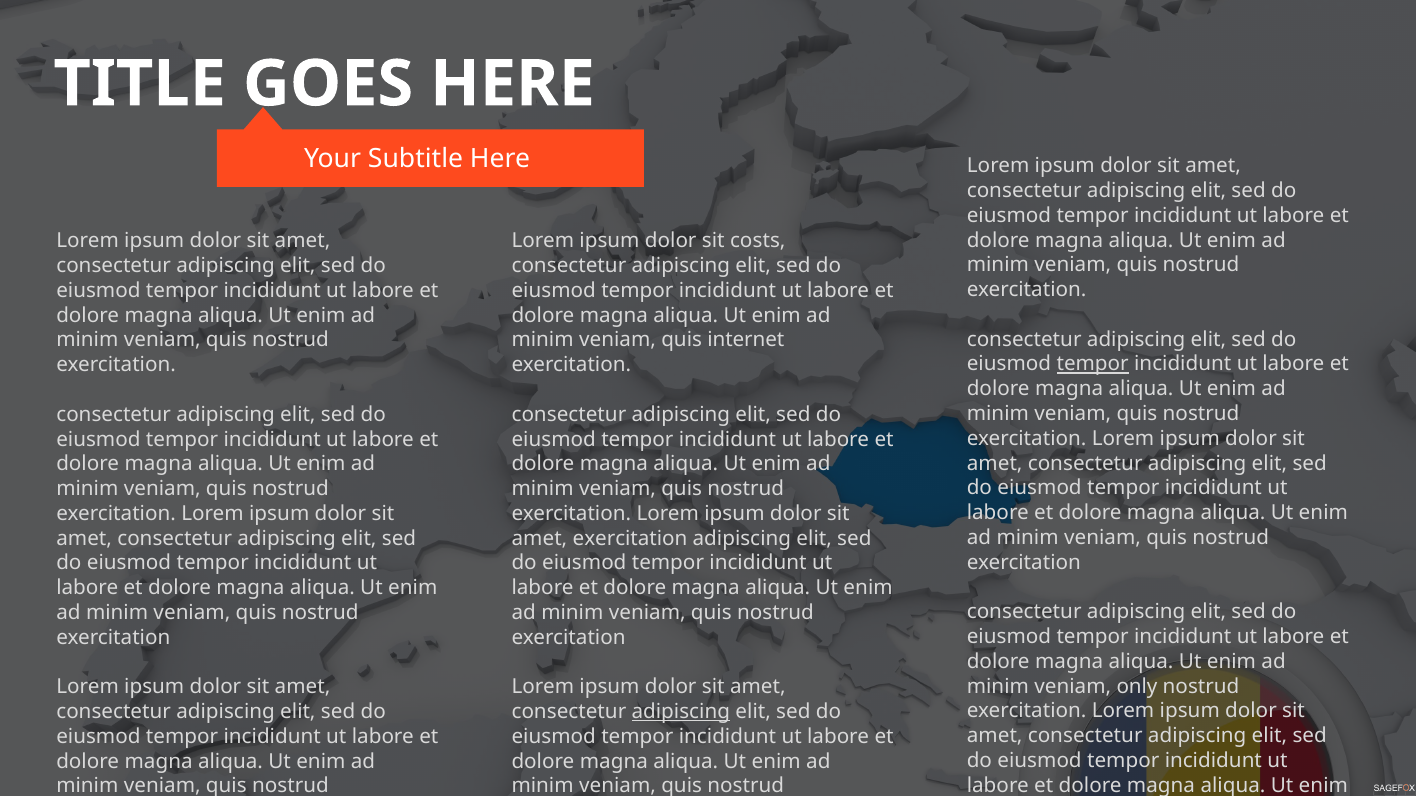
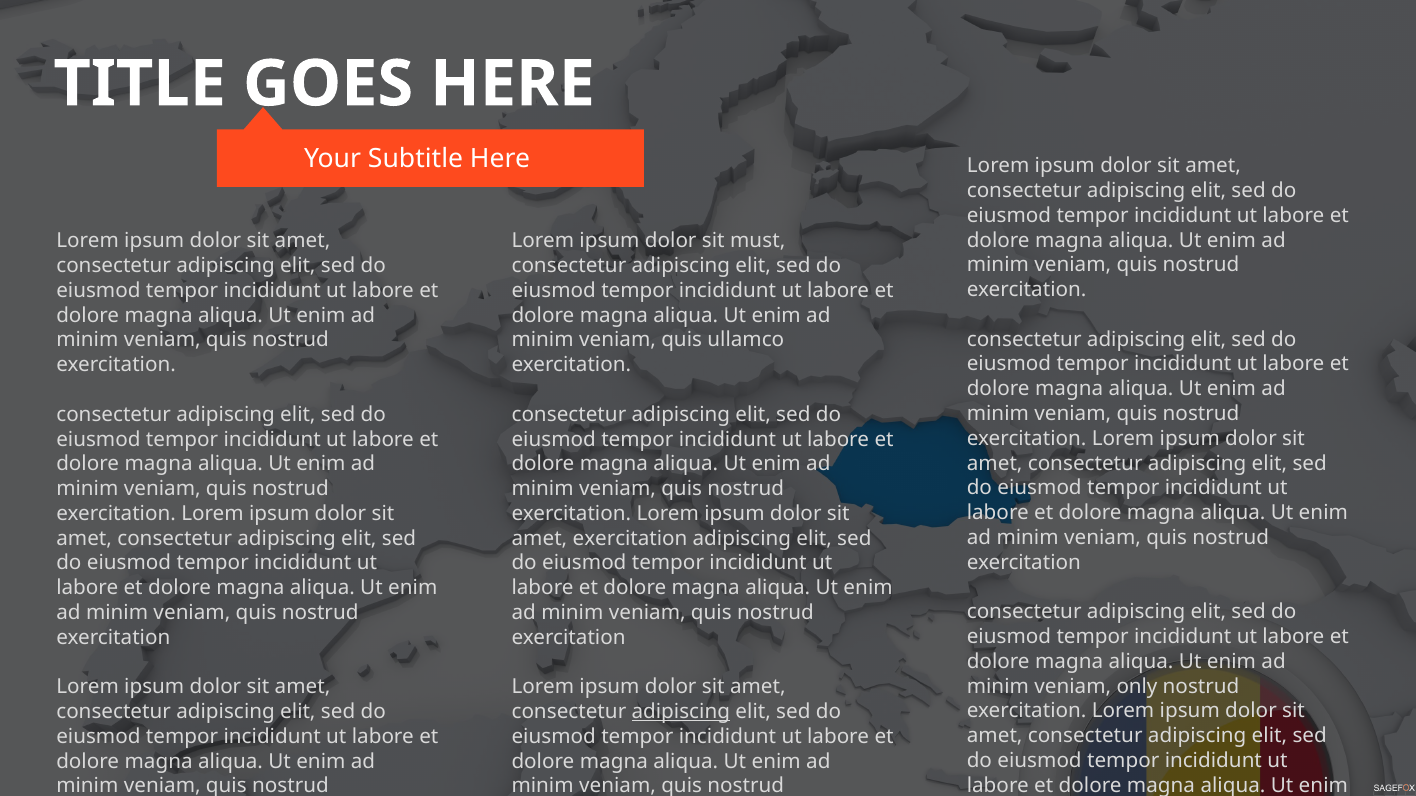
costs: costs -> must
internet: internet -> ullamco
tempor at (1093, 364) underline: present -> none
